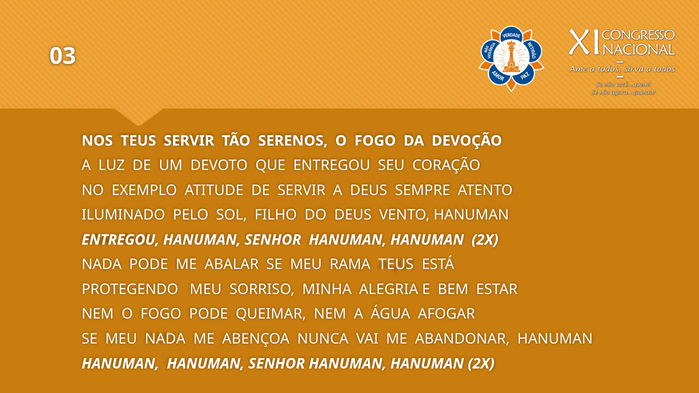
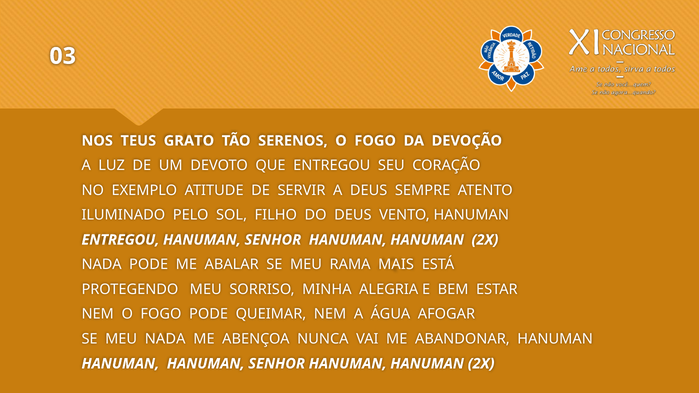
TEUS SERVIR: SERVIR -> GRATO
RAMA TEUS: TEUS -> MAIS
